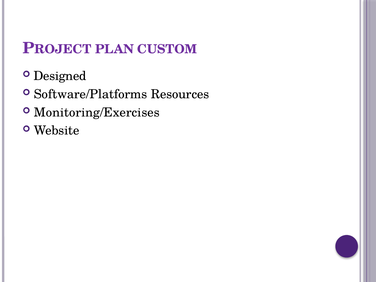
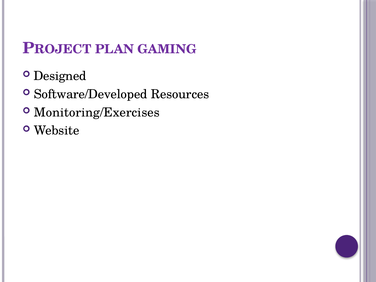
CUSTOM: CUSTOM -> GAMING
Software/Platforms: Software/Platforms -> Software/Developed
